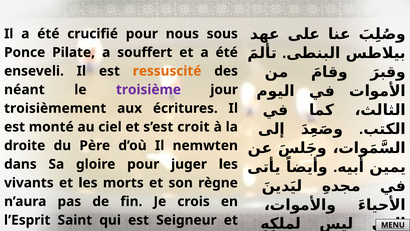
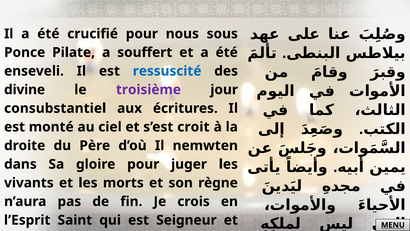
ressuscité colour: orange -> blue
néant: néant -> divine
troisièmement: troisièmement -> consubstantiel
